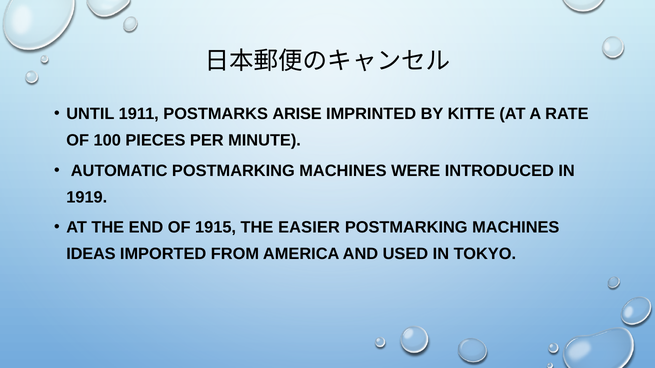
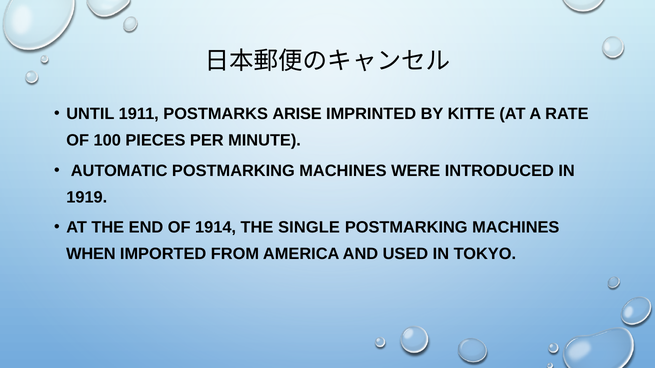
1915: 1915 -> 1914
EASIER: EASIER -> SINGLE
IDEAS: IDEAS -> WHEN
